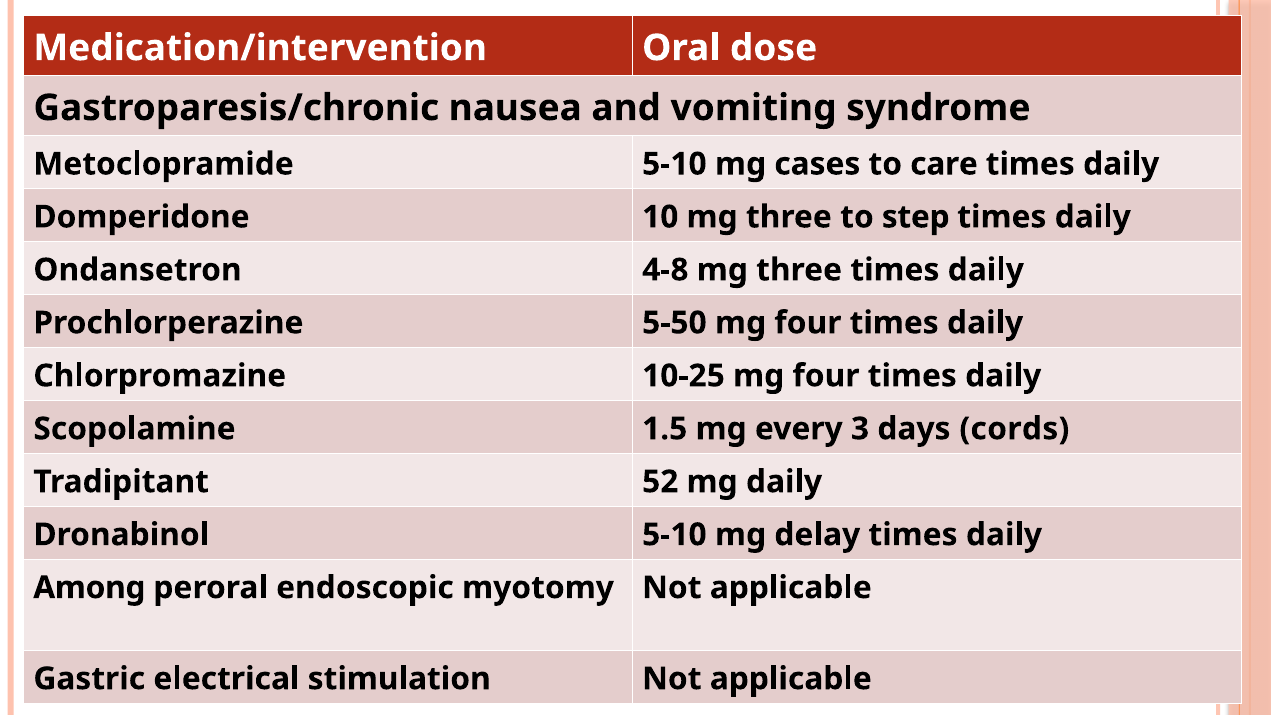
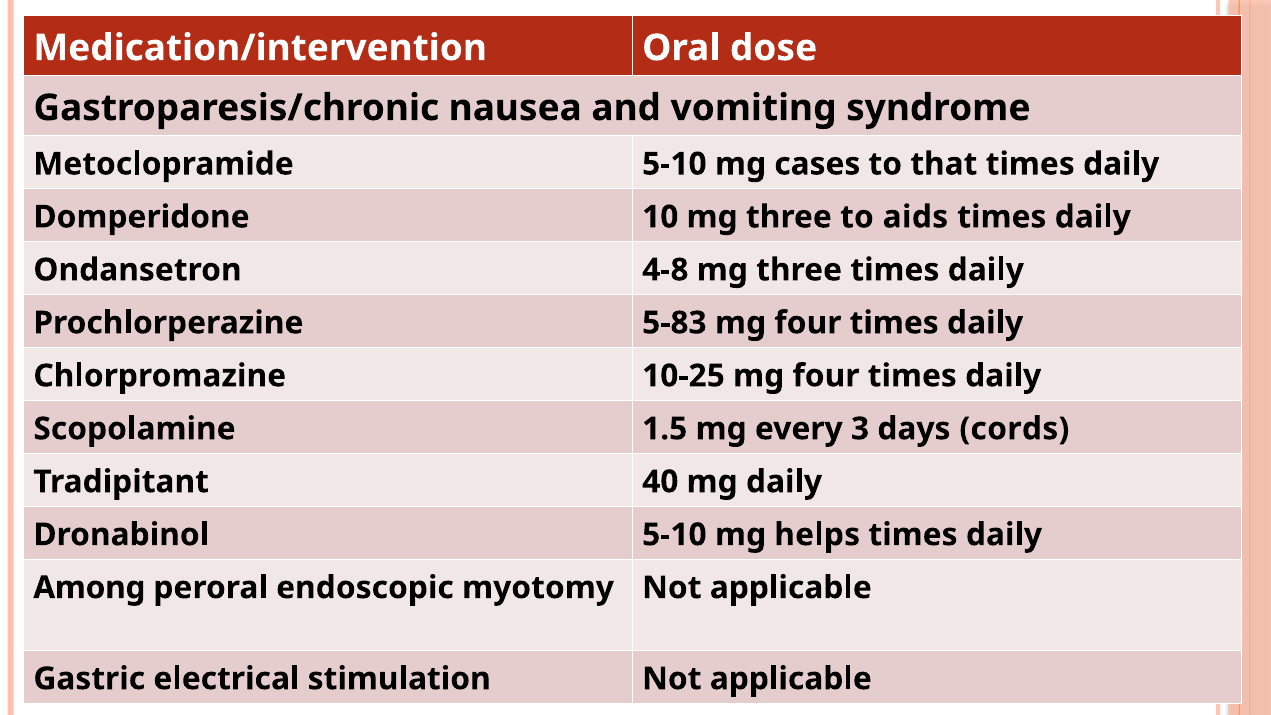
care: care -> that
step: step -> aids
5-50: 5-50 -> 5-83
52: 52 -> 40
delay: delay -> helps
